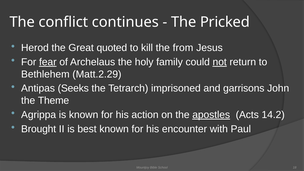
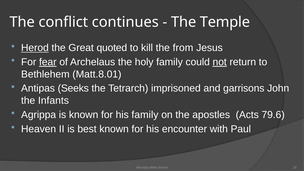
Pricked: Pricked -> Temple
Herod underline: none -> present
Matt.2.29: Matt.2.29 -> Matt.8.01
Theme: Theme -> Infants
his action: action -> family
apostles underline: present -> none
14.2: 14.2 -> 79.6
Brought: Brought -> Heaven
